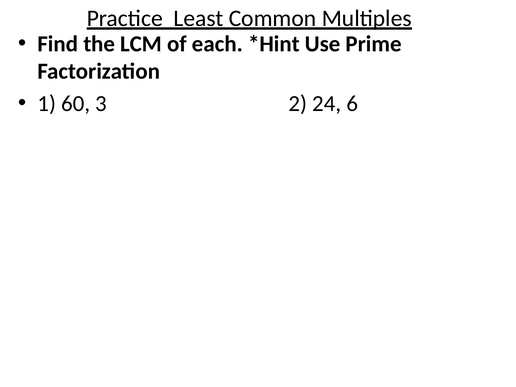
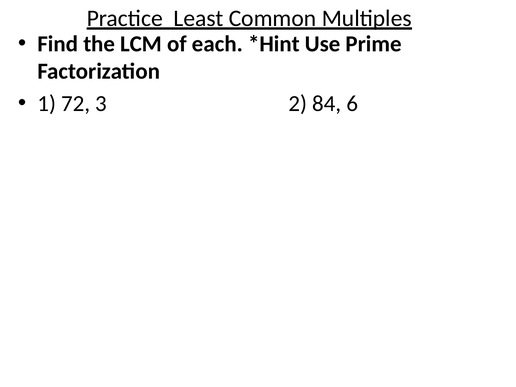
60: 60 -> 72
24: 24 -> 84
